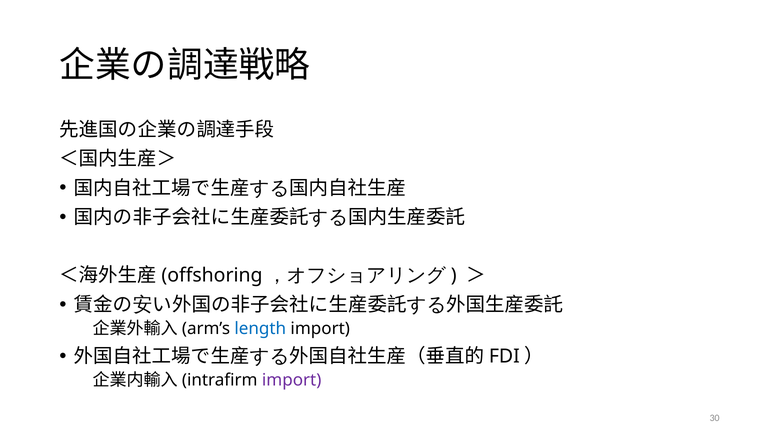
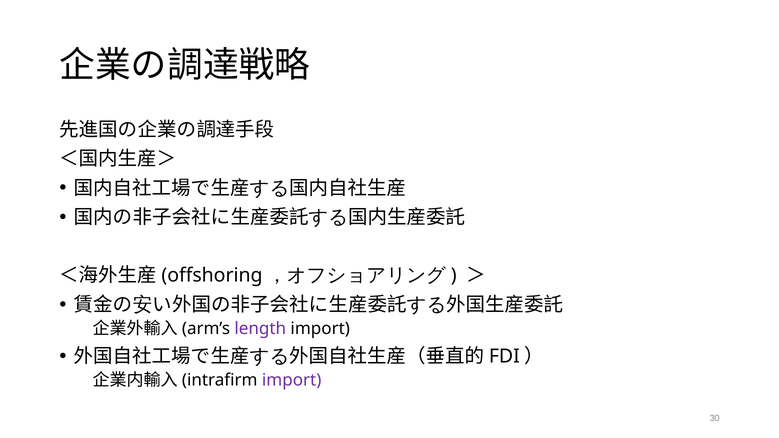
length colour: blue -> purple
